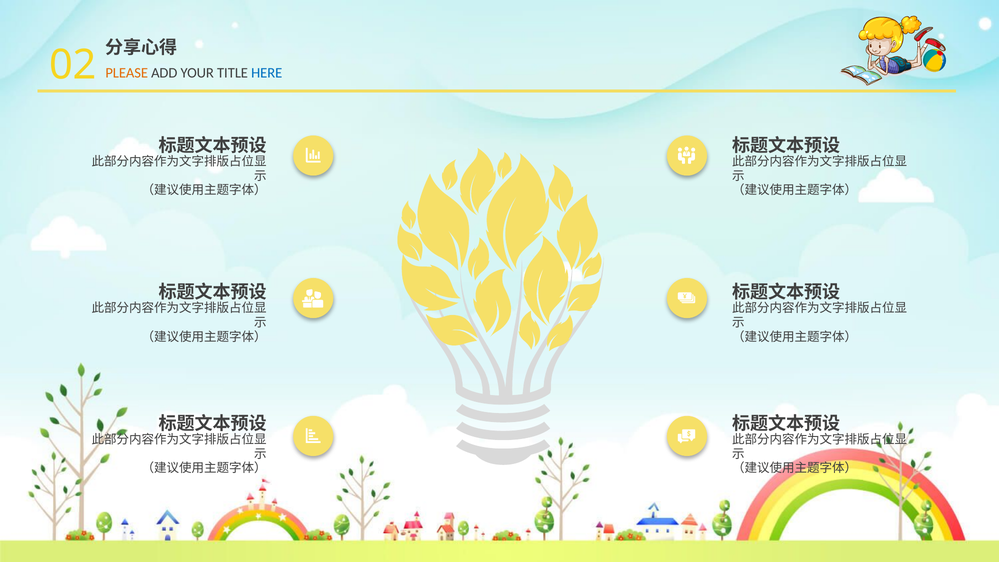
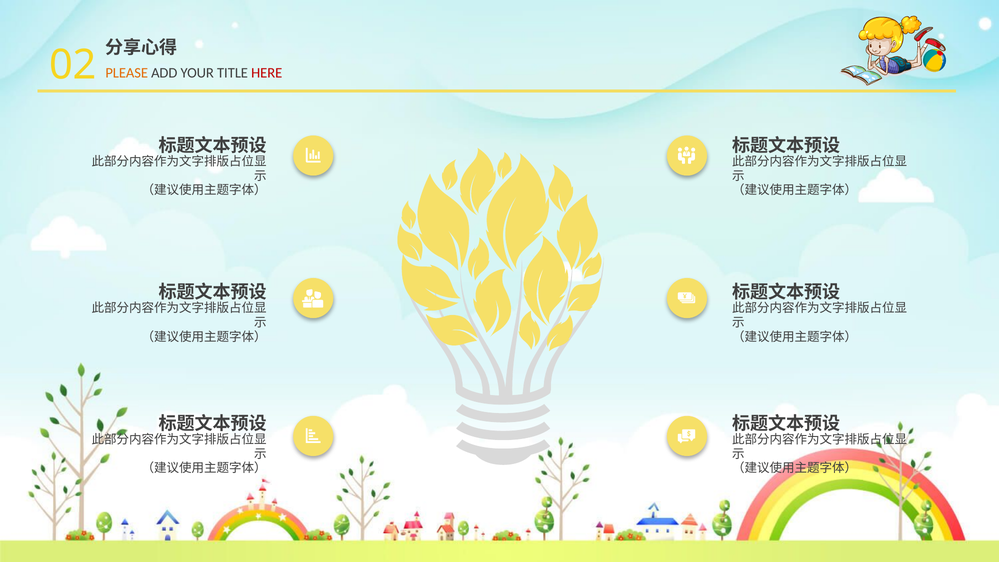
HERE colour: blue -> red
